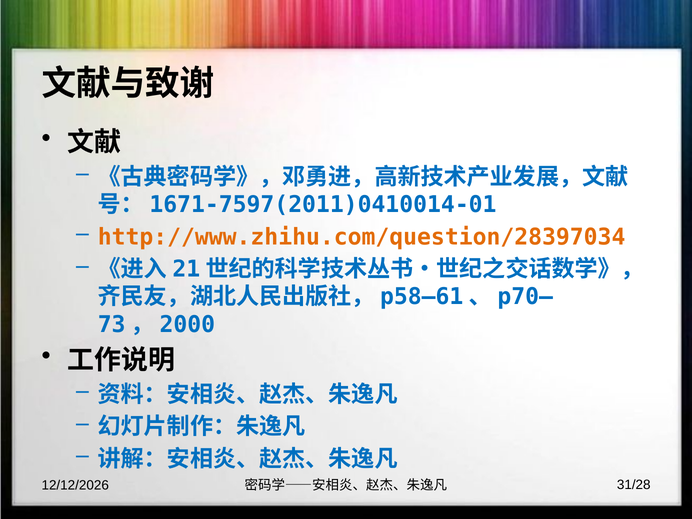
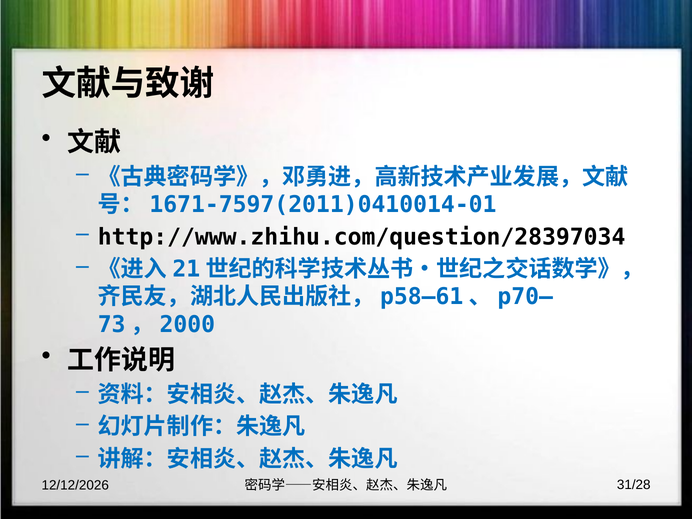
http://www.zhihu.com/question/28397034 colour: orange -> black
